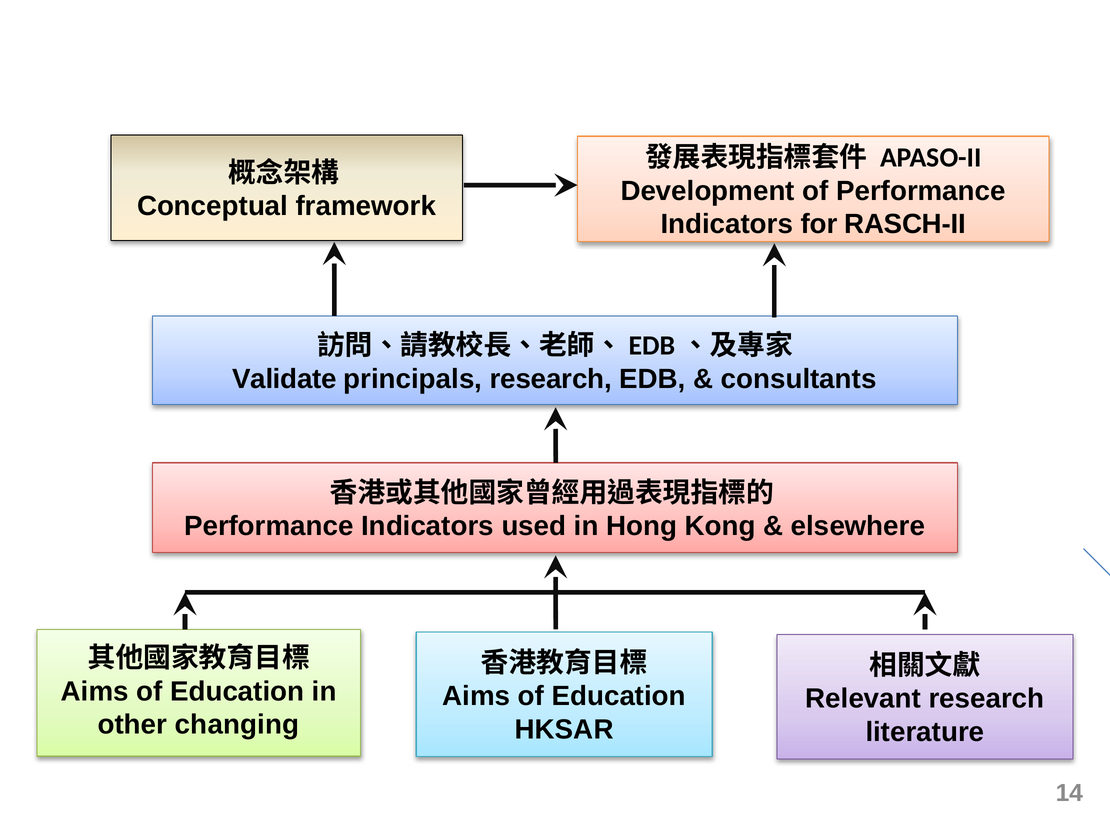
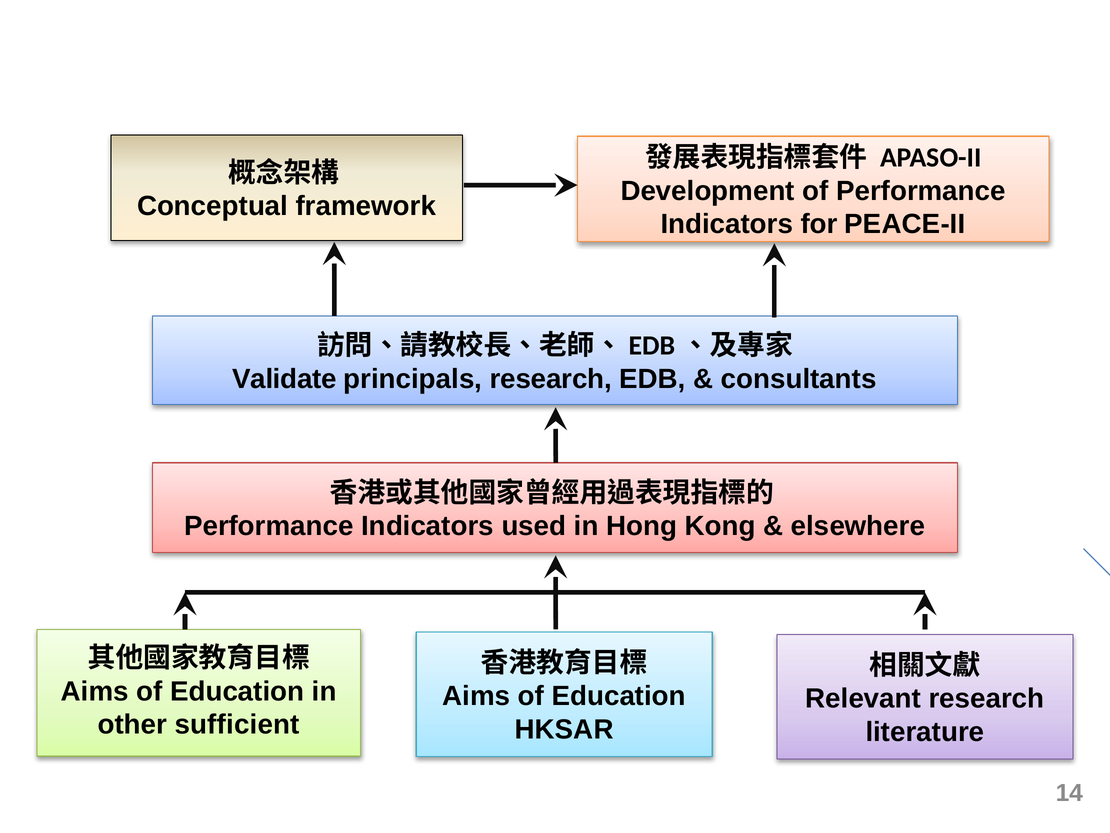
RASCH-II: RASCH-II -> PEACE-II
changing: changing -> sufficient
